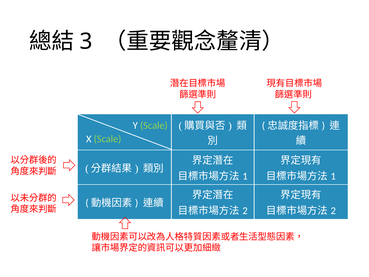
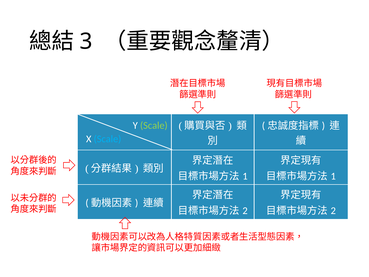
Scale at (107, 139) colour: light green -> light blue
